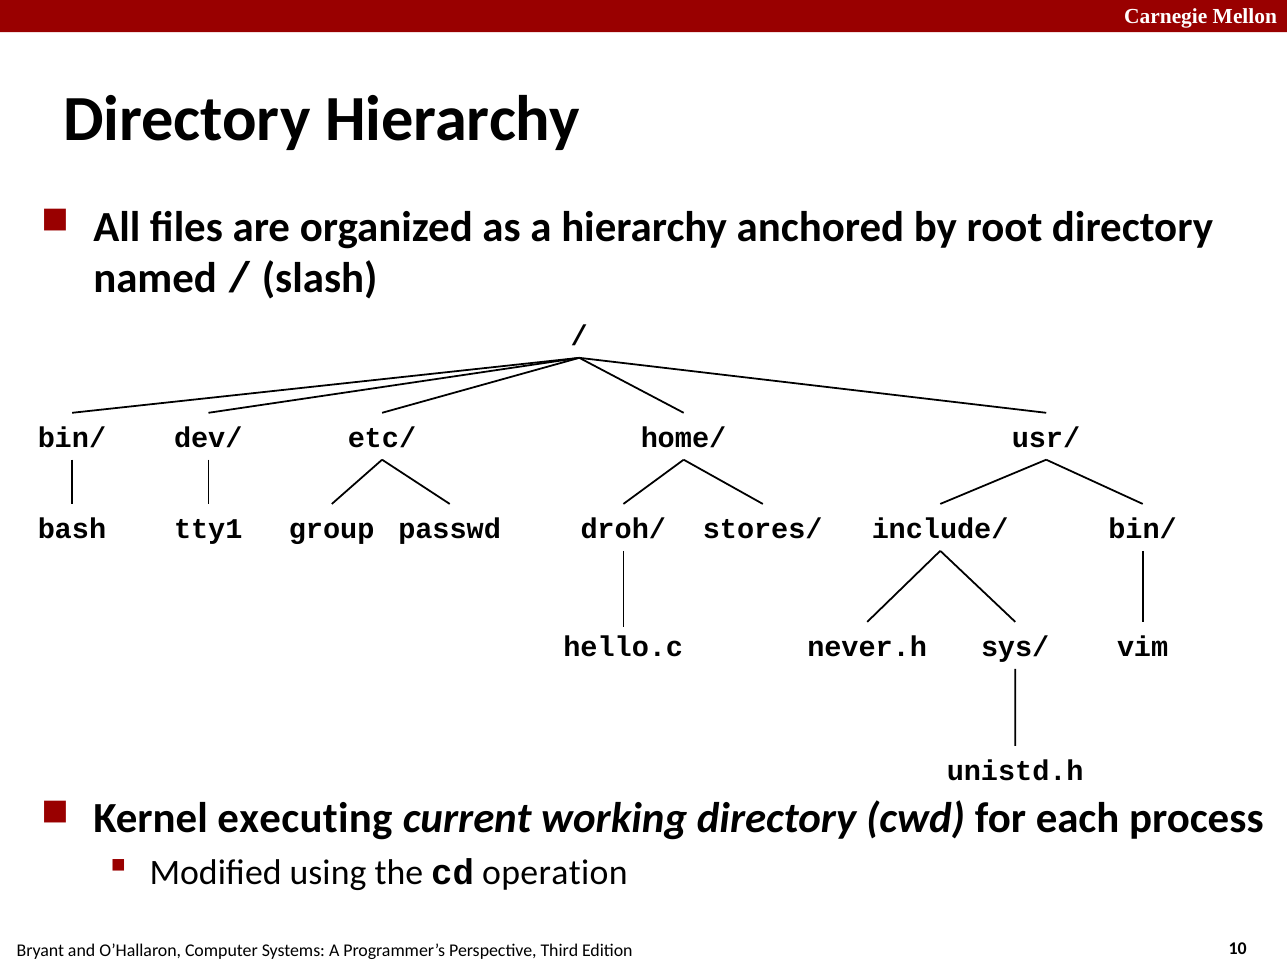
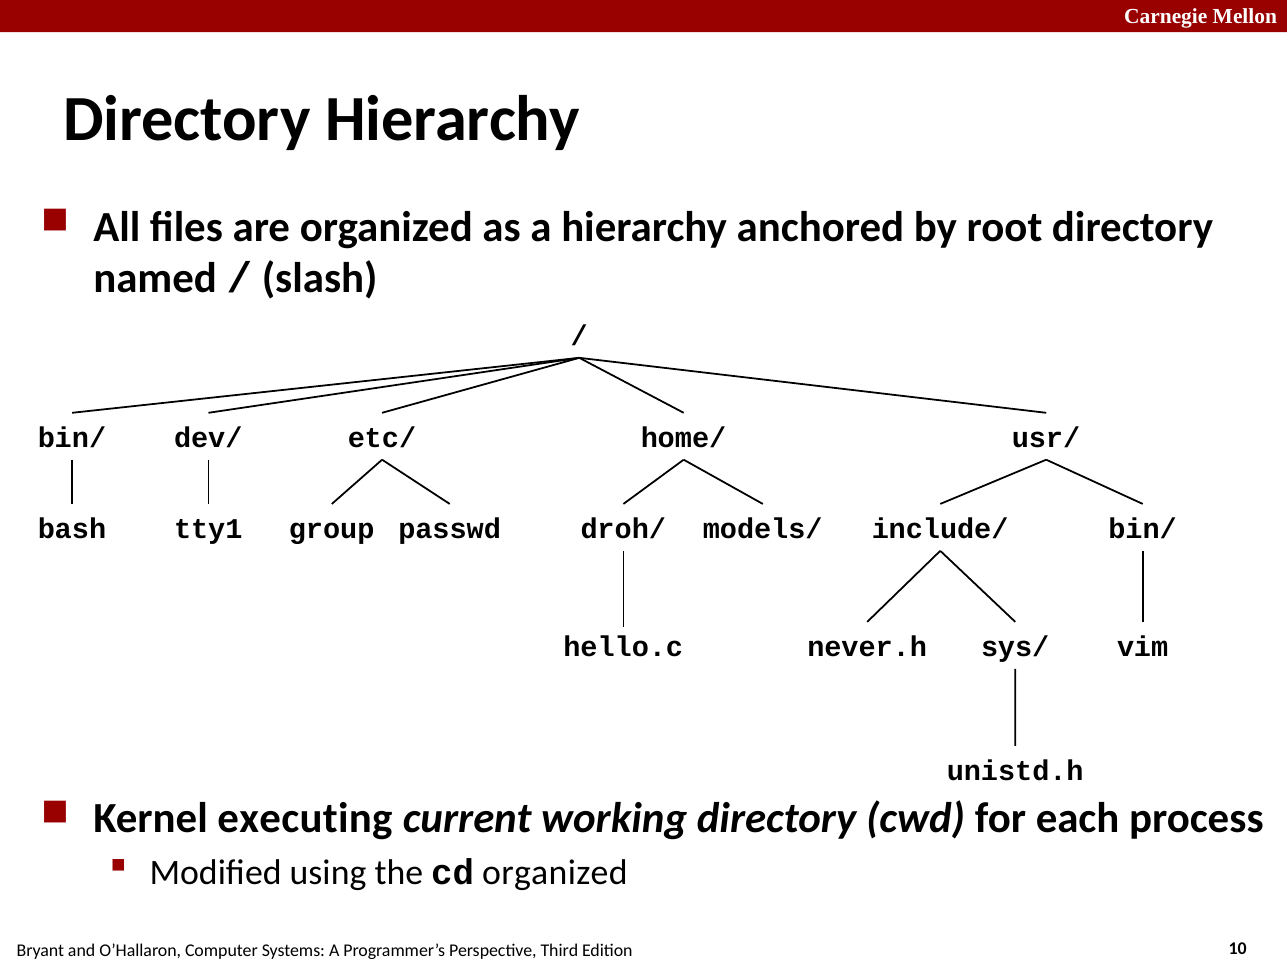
stores/: stores/ -> models/
cd operation: operation -> organized
